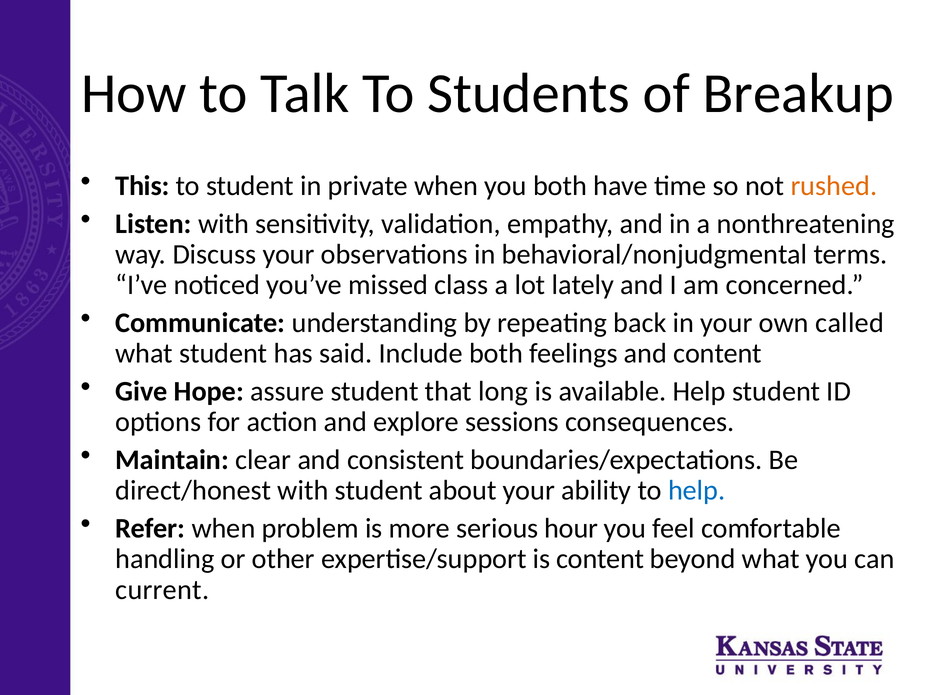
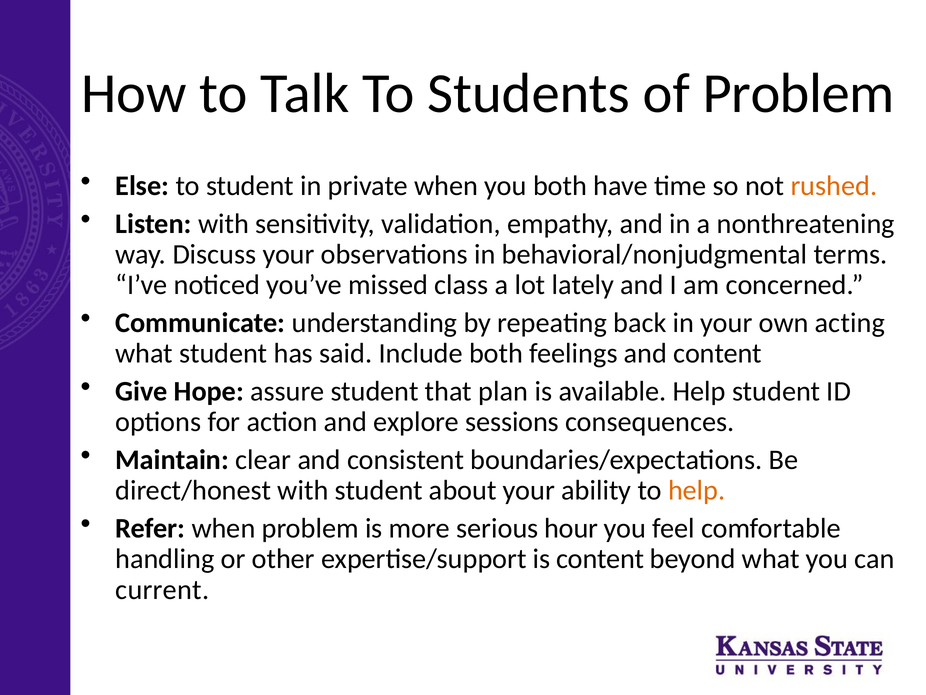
of Breakup: Breakup -> Problem
This: This -> Else
called: called -> acting
long: long -> plan
help at (697, 490) colour: blue -> orange
